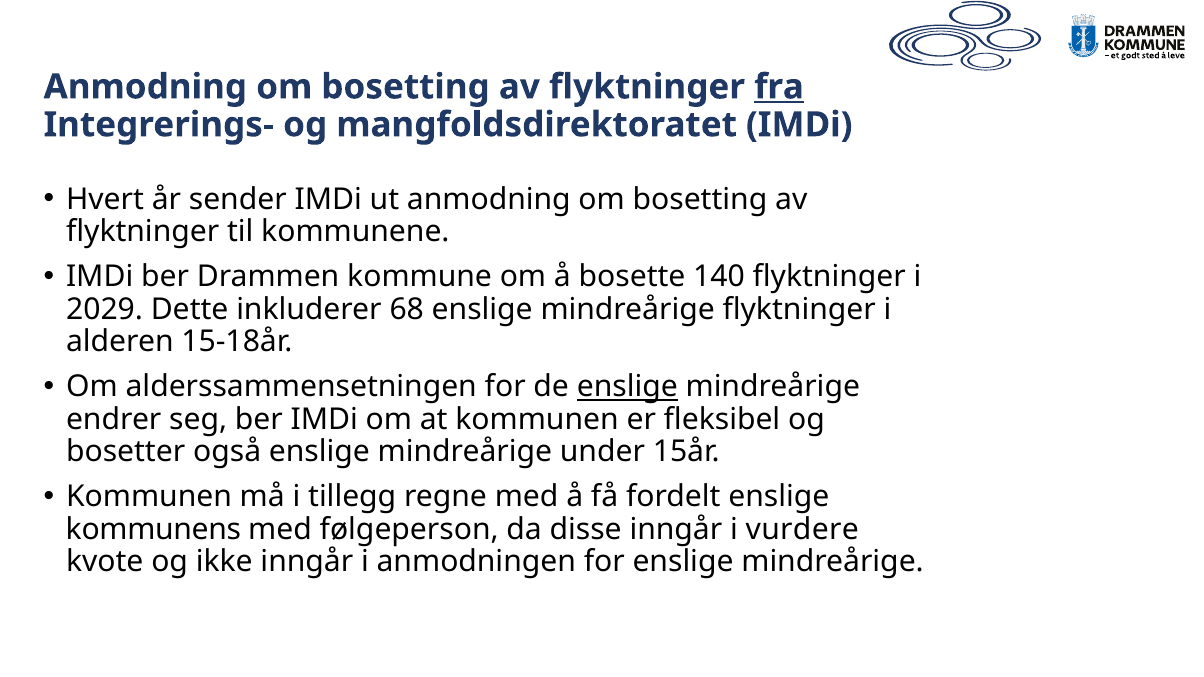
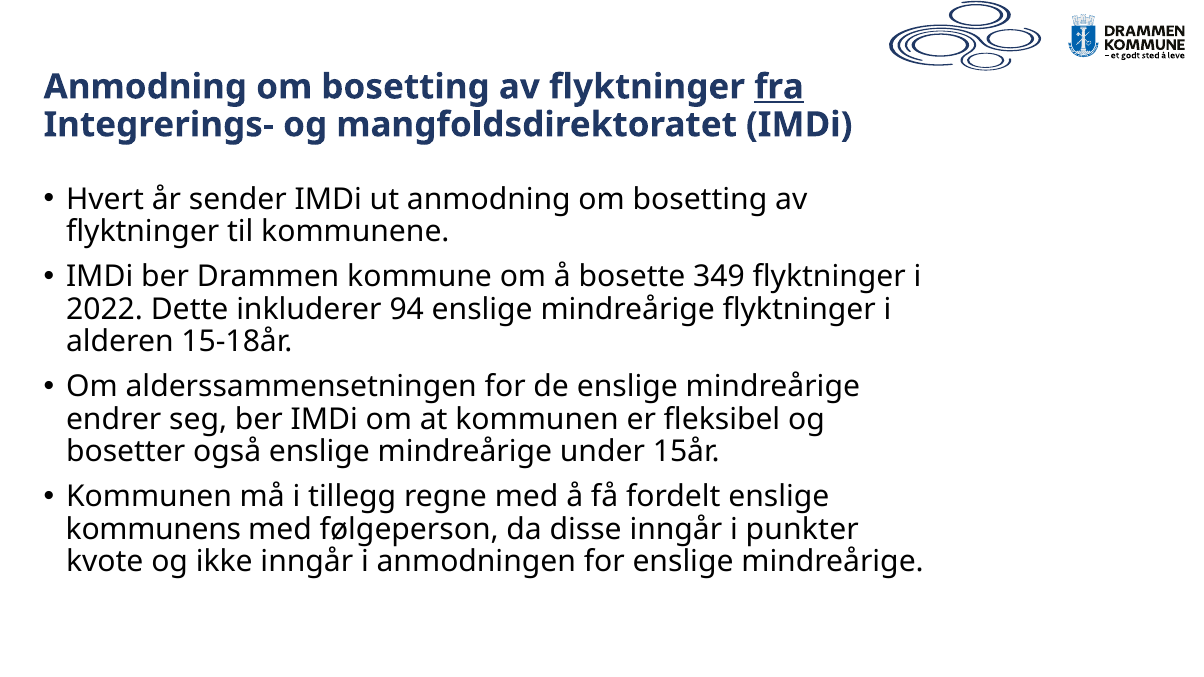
140: 140 -> 349
2029: 2029 -> 2022
68: 68 -> 94
enslige at (627, 387) underline: present -> none
vurdere: vurdere -> punkter
